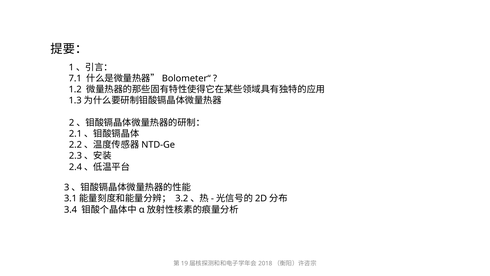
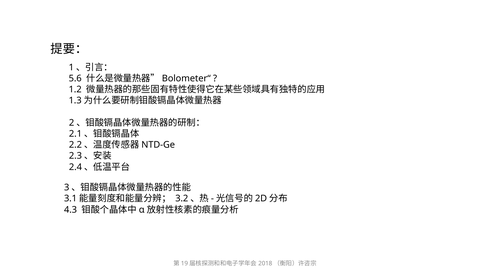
7.1: 7.1 -> 5.6
3.4: 3.4 -> 4.3
